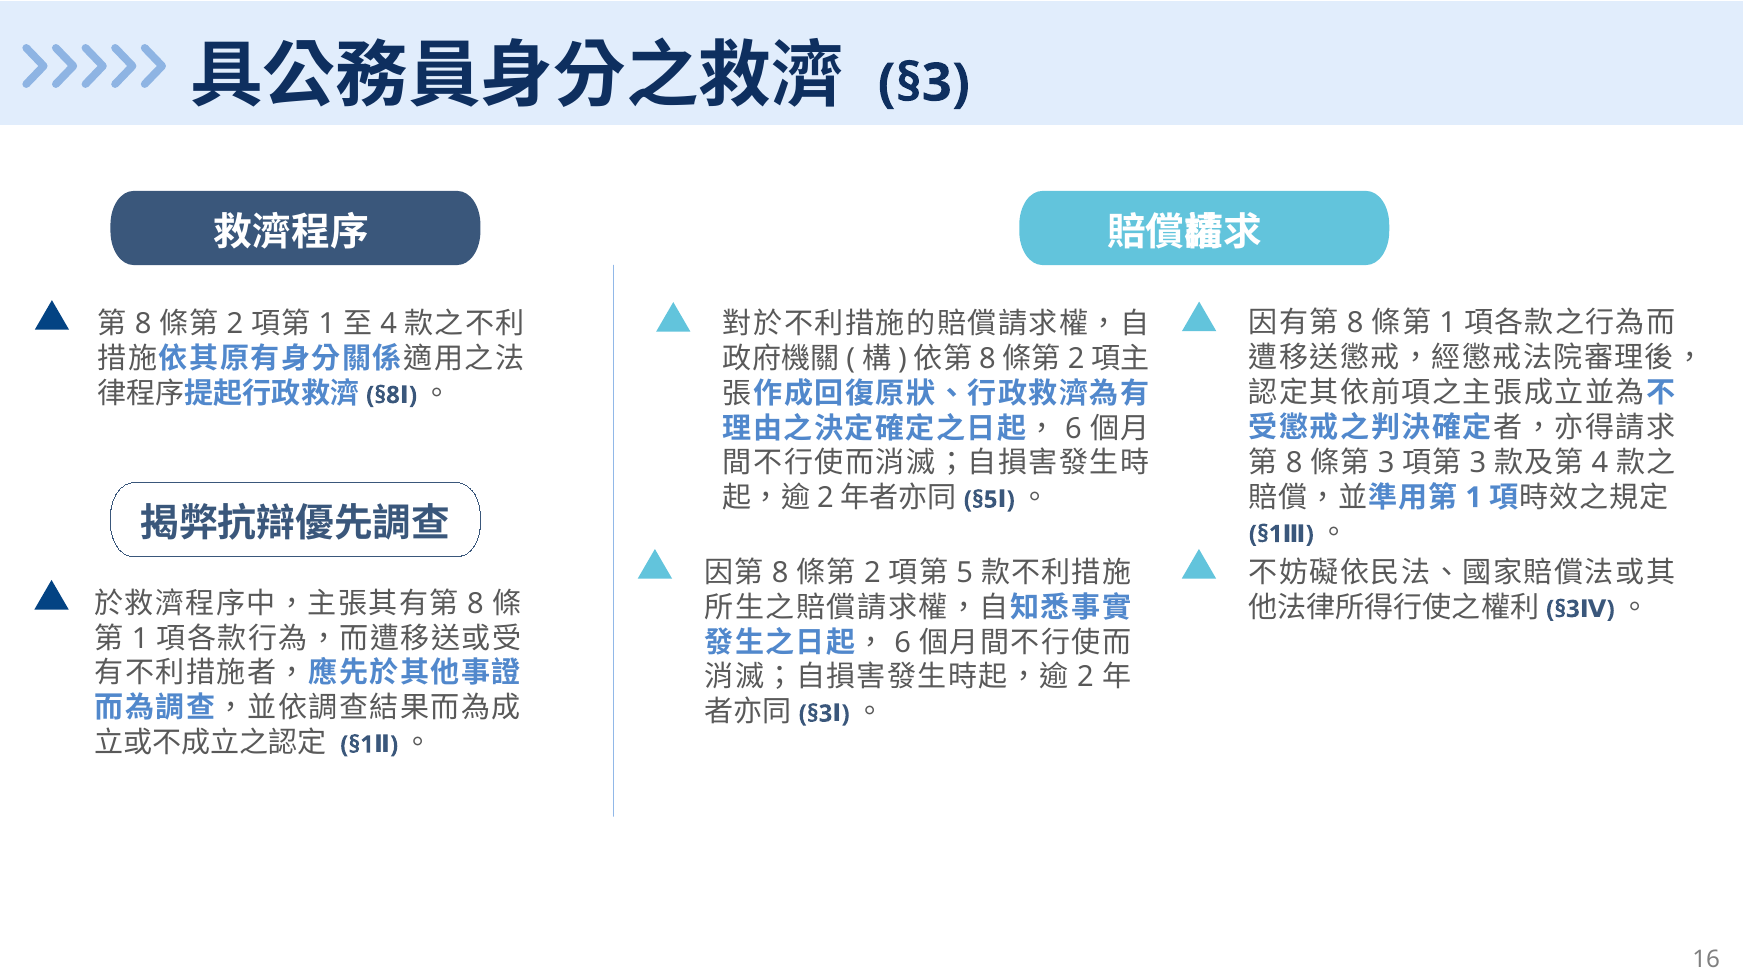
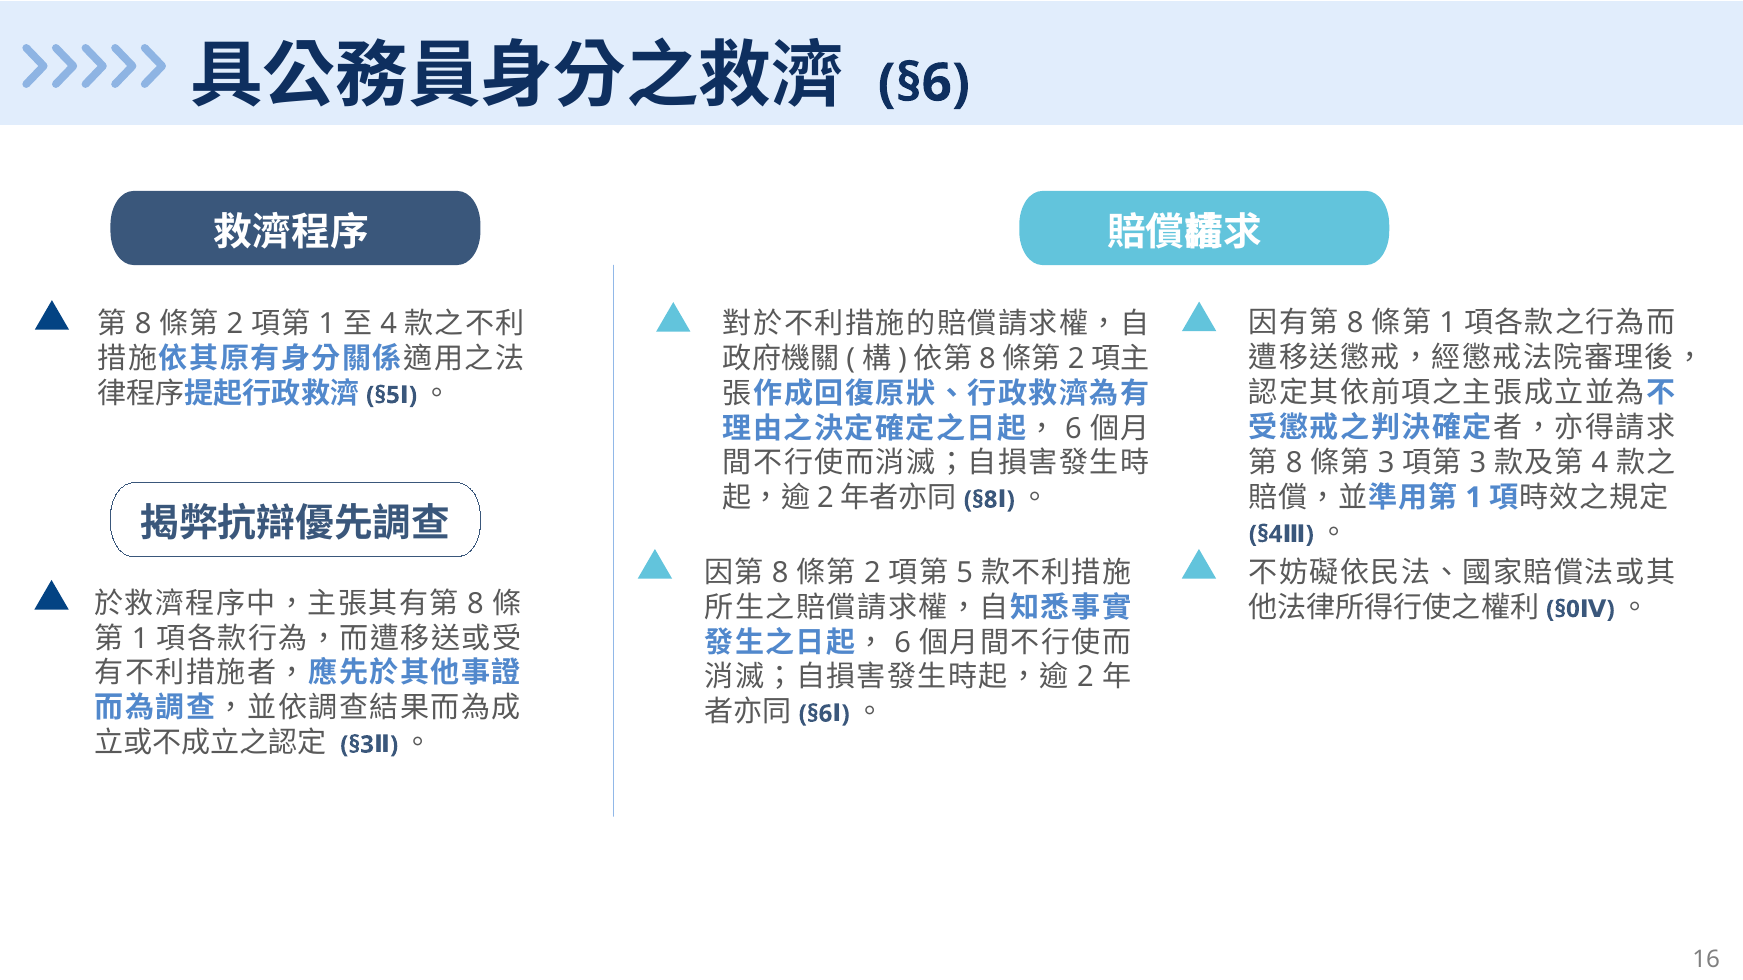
§3 at (924, 83): §3 -> §6
§8: §8 -> §5
§5: §5 -> §8
§1 at (1266, 534): §1 -> §4
§3 at (1563, 609): §3 -> §0
§3 at (816, 714): §3 -> §6
§1 at (357, 745): §1 -> §3
